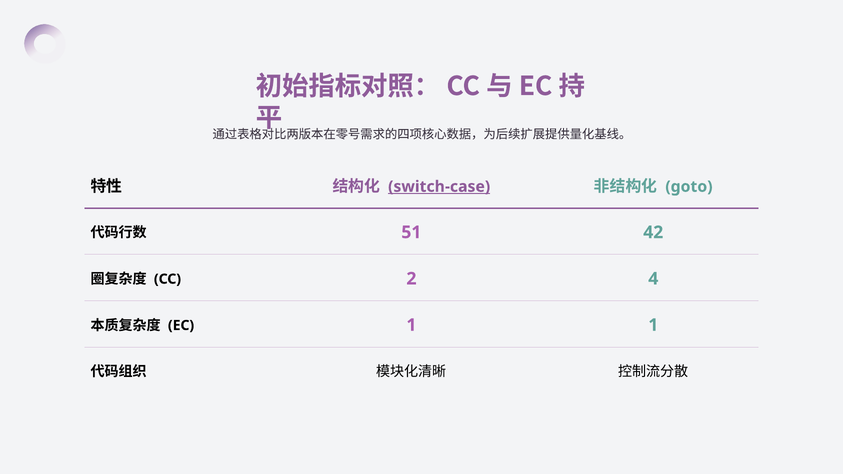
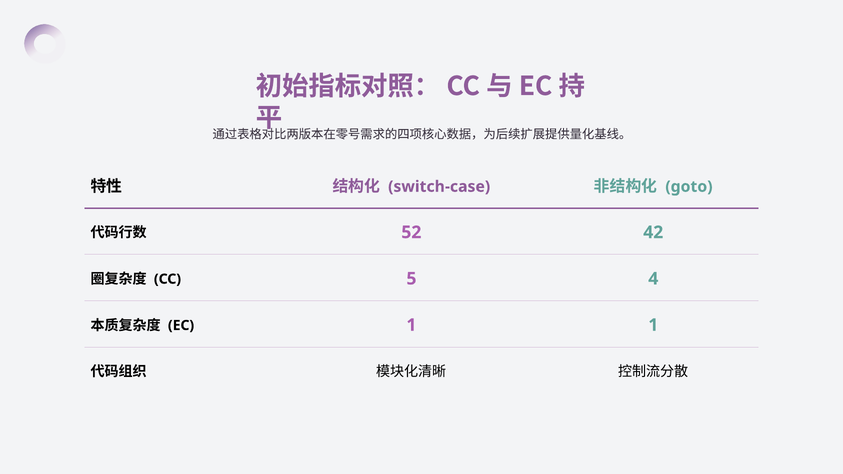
switch-case underline: present -> none
51: 51 -> 52
2: 2 -> 5
